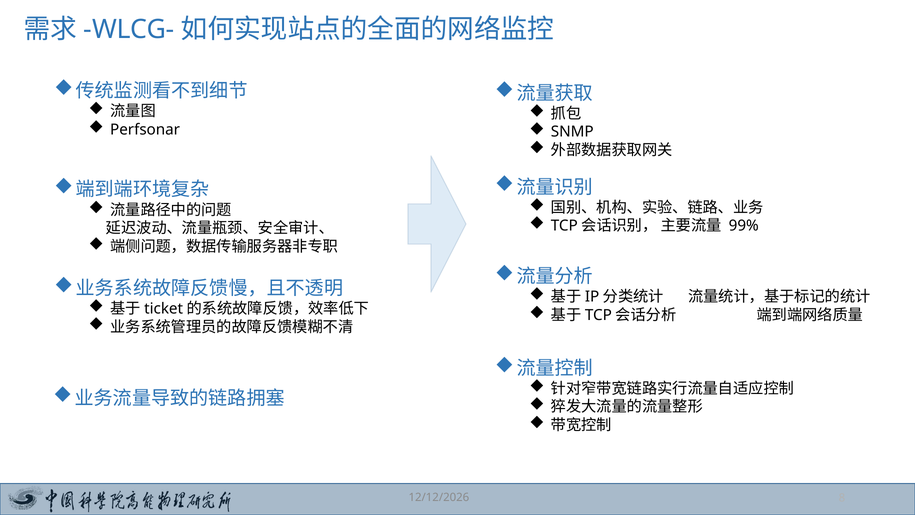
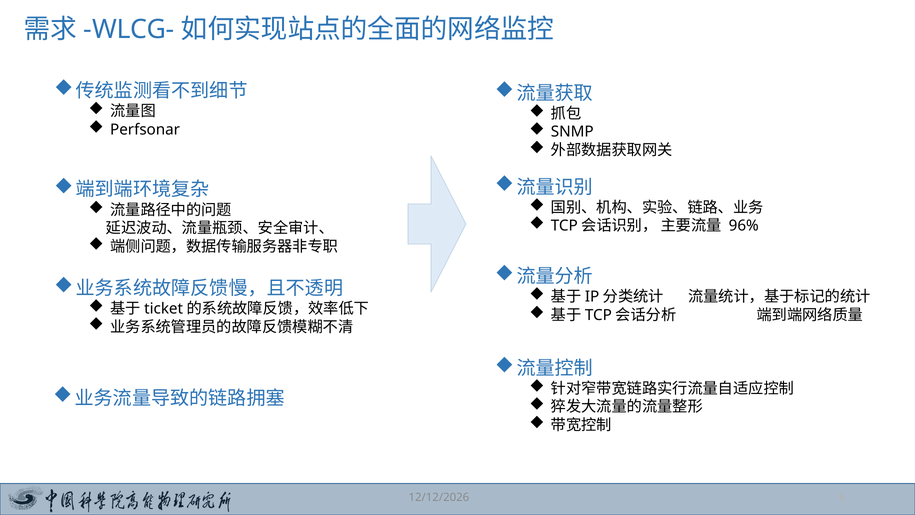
99%: 99% -> 96%
